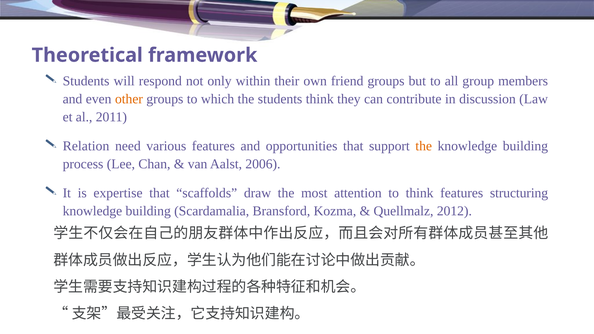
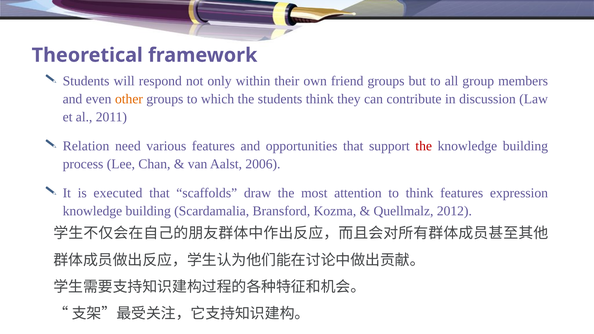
the at (424, 146) colour: orange -> red
expertise: expertise -> executed
structuring: structuring -> expression
